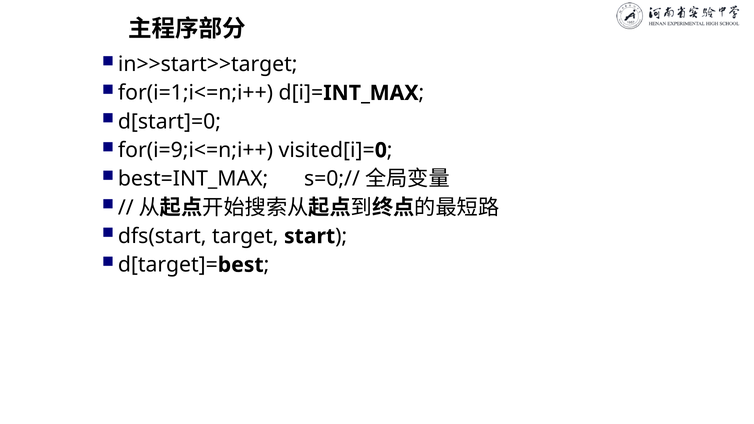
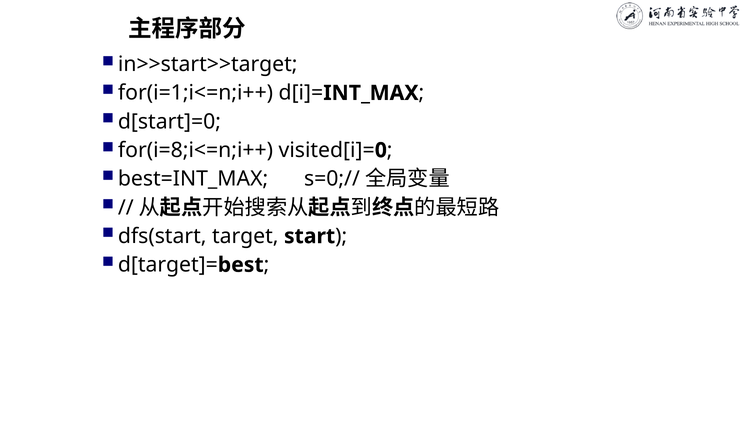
for(i=9;i<=n;i++: for(i=9;i<=n;i++ -> for(i=8;i<=n;i++
